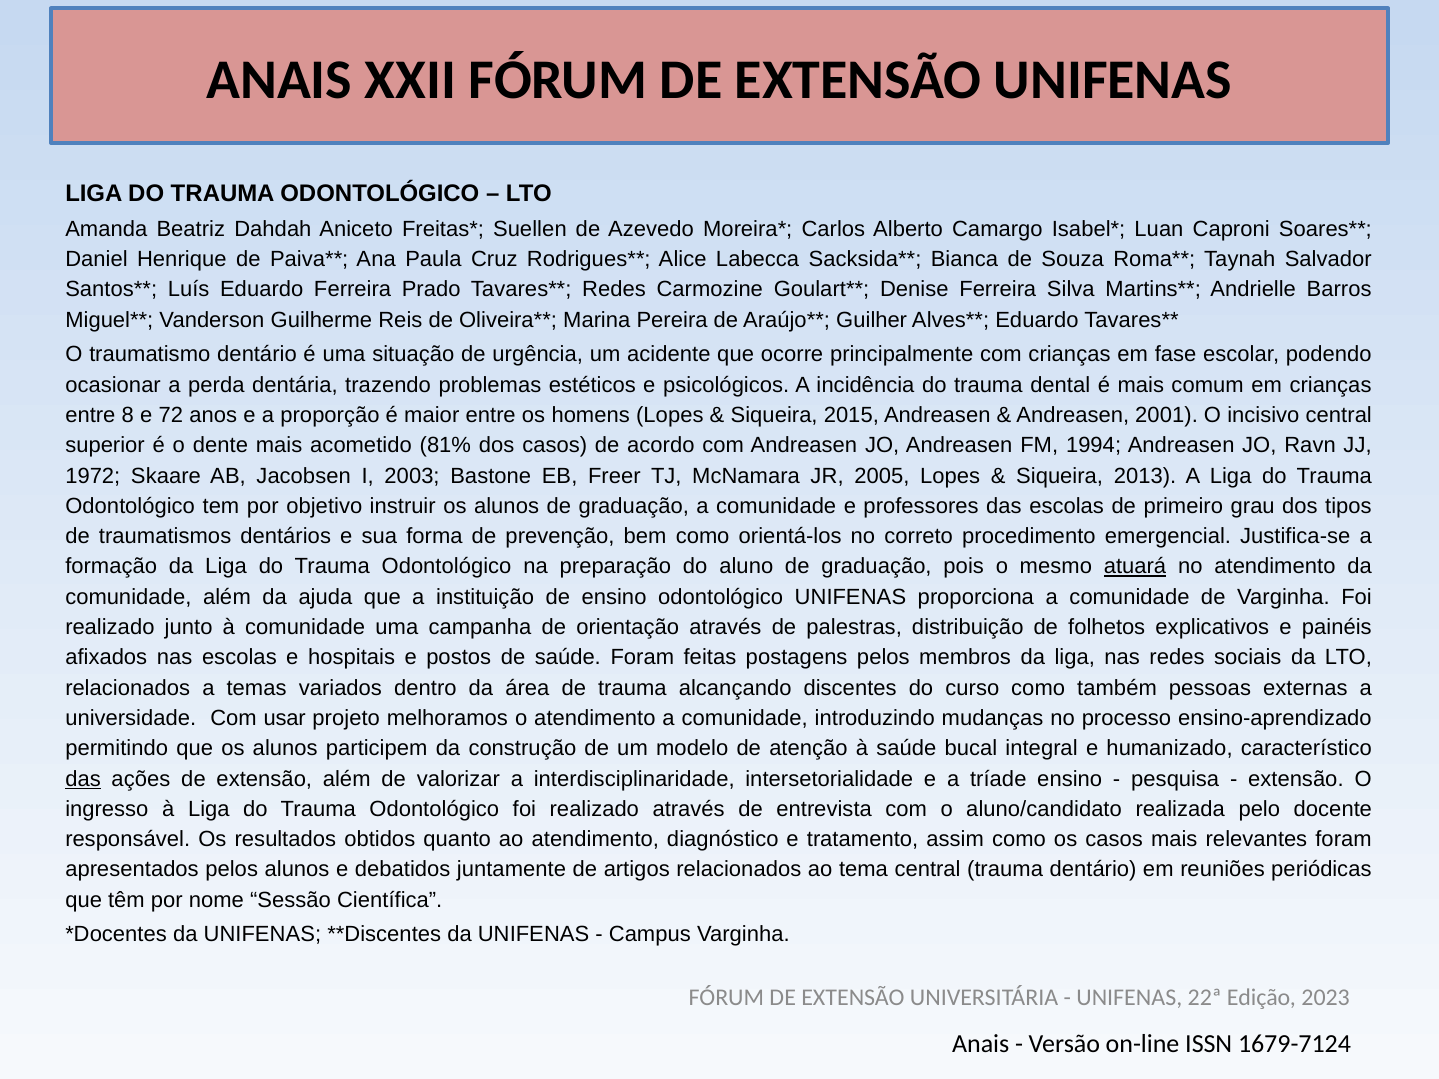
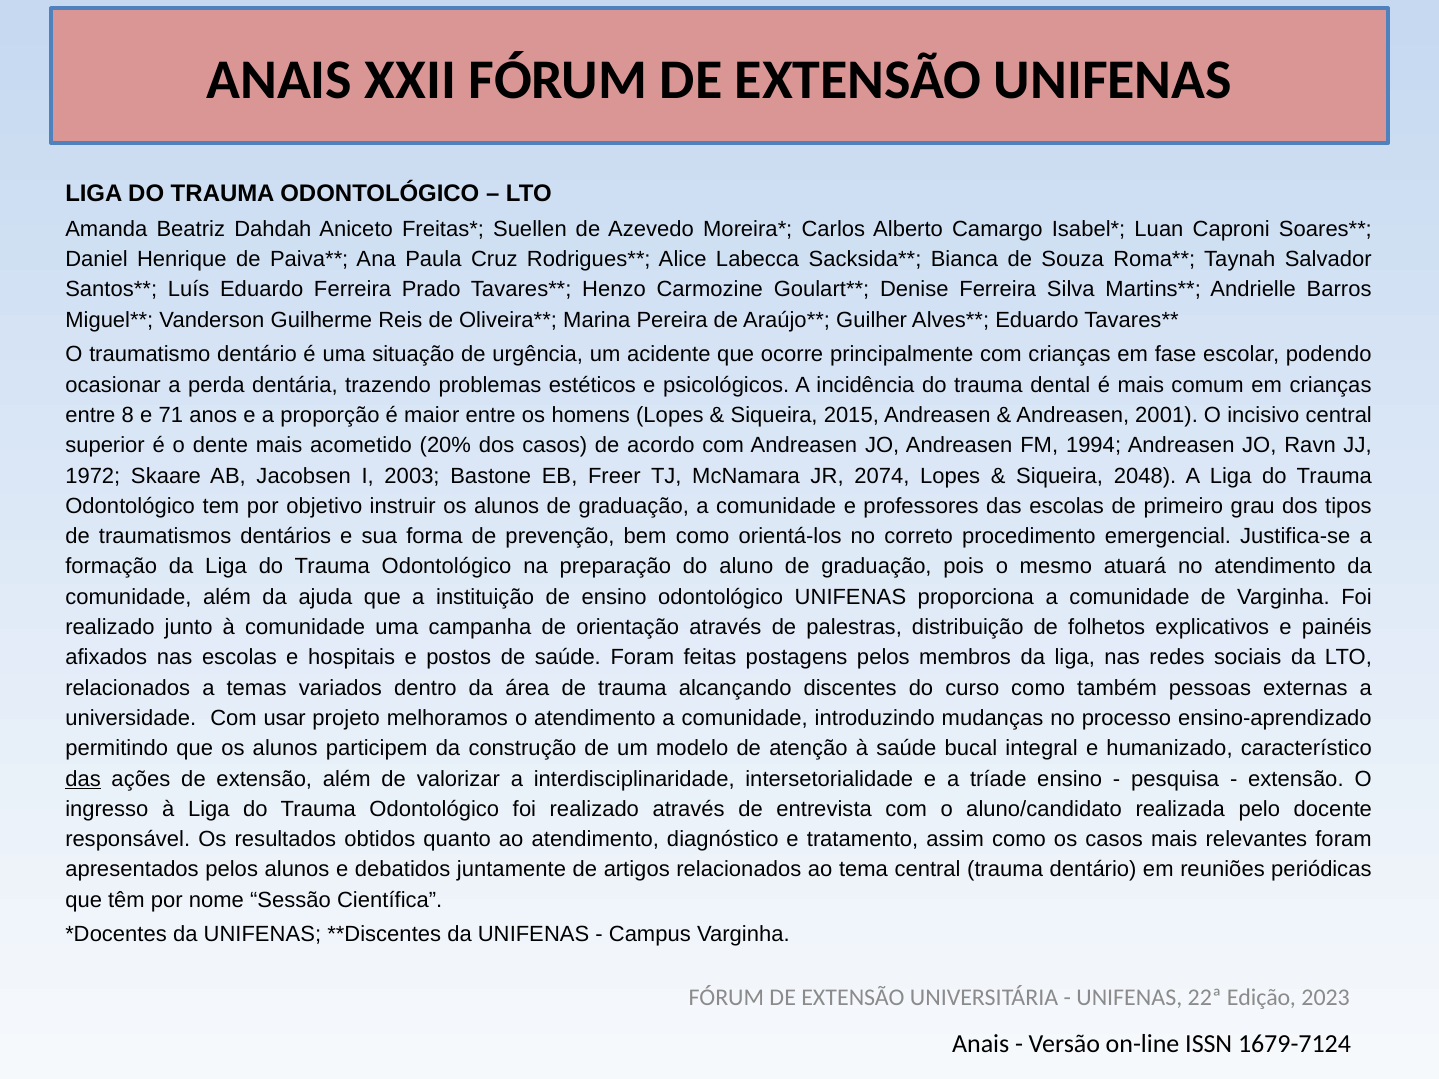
Redes at (614, 290): Redes -> Henzo
72: 72 -> 71
81%: 81% -> 20%
2005: 2005 -> 2074
2013: 2013 -> 2048
atuará underline: present -> none
